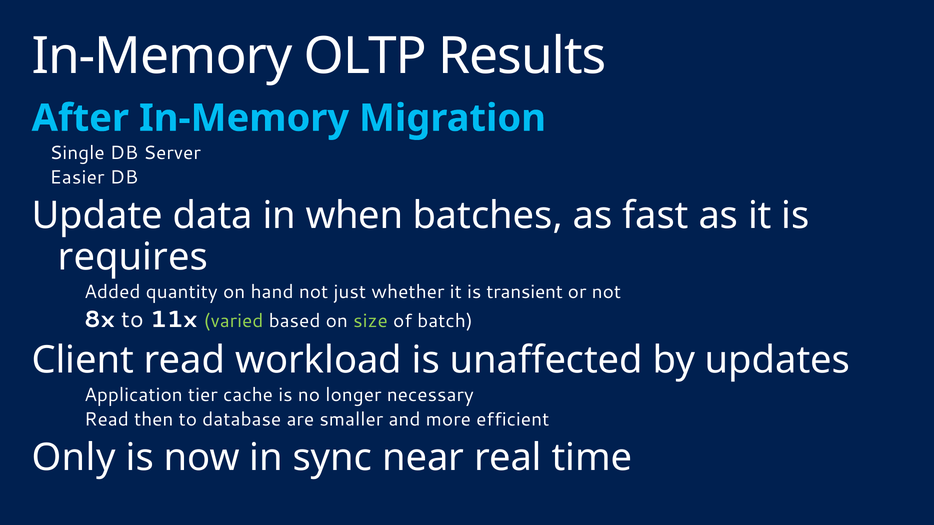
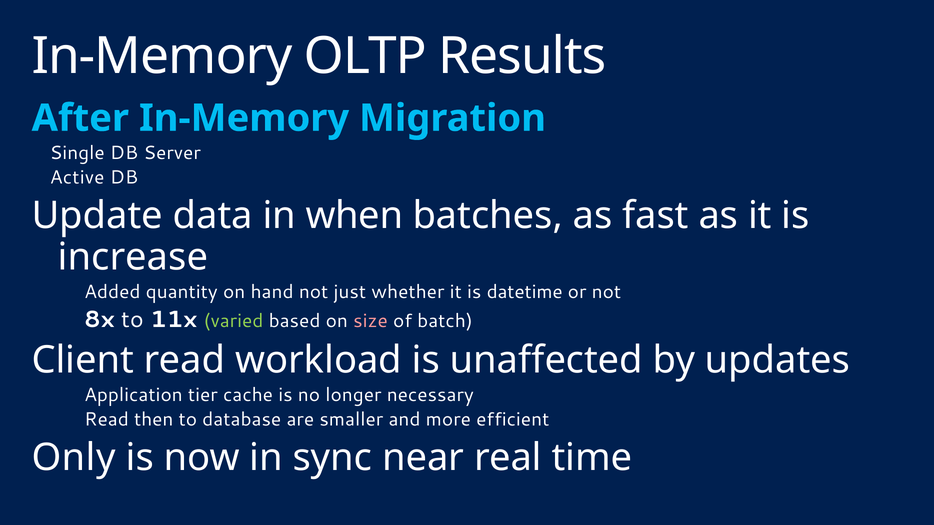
Easier: Easier -> Active
requires: requires -> increase
transient: transient -> datetime
size colour: light green -> pink
